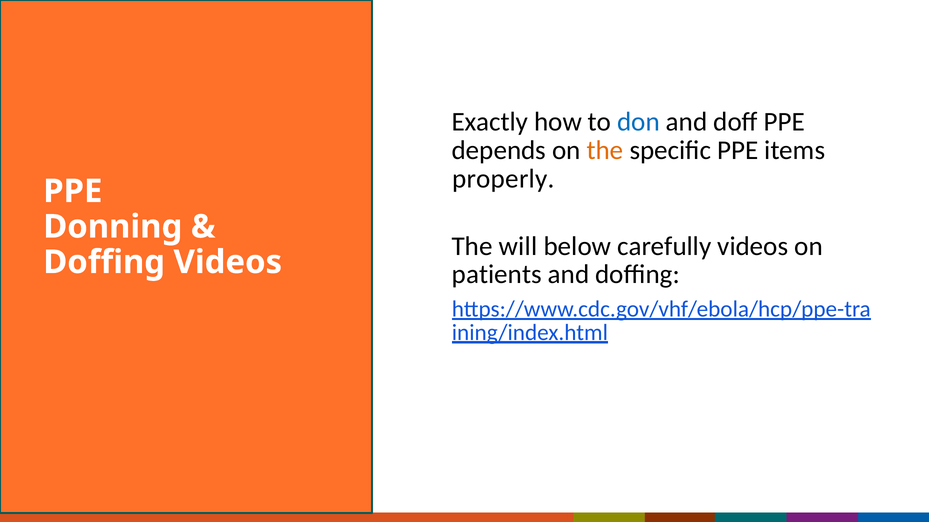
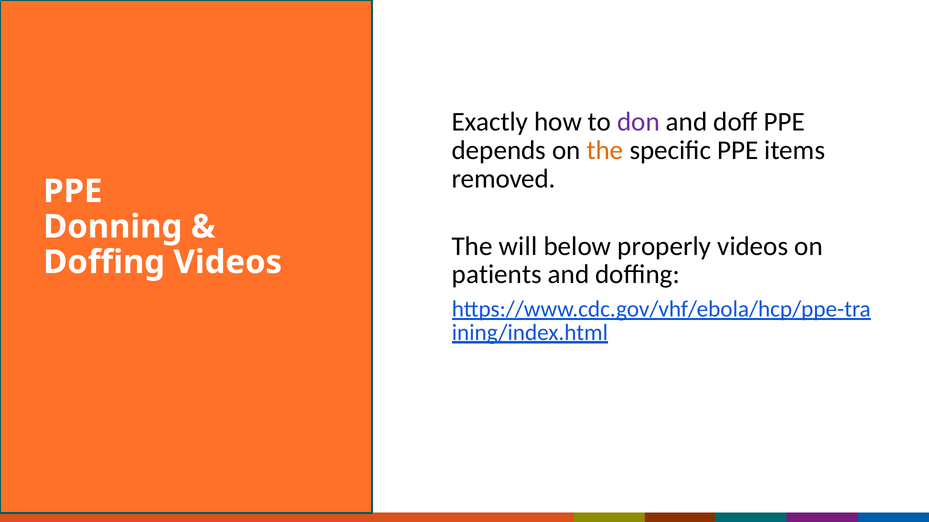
don colour: blue -> purple
properly: properly -> removed
carefully: carefully -> properly
